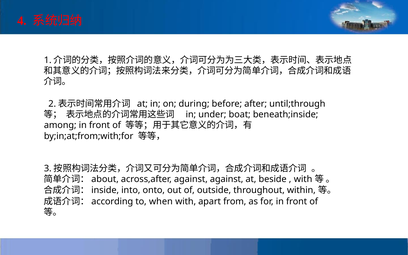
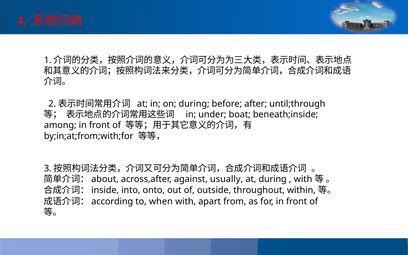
against against: against -> usually
at beside: beside -> during
